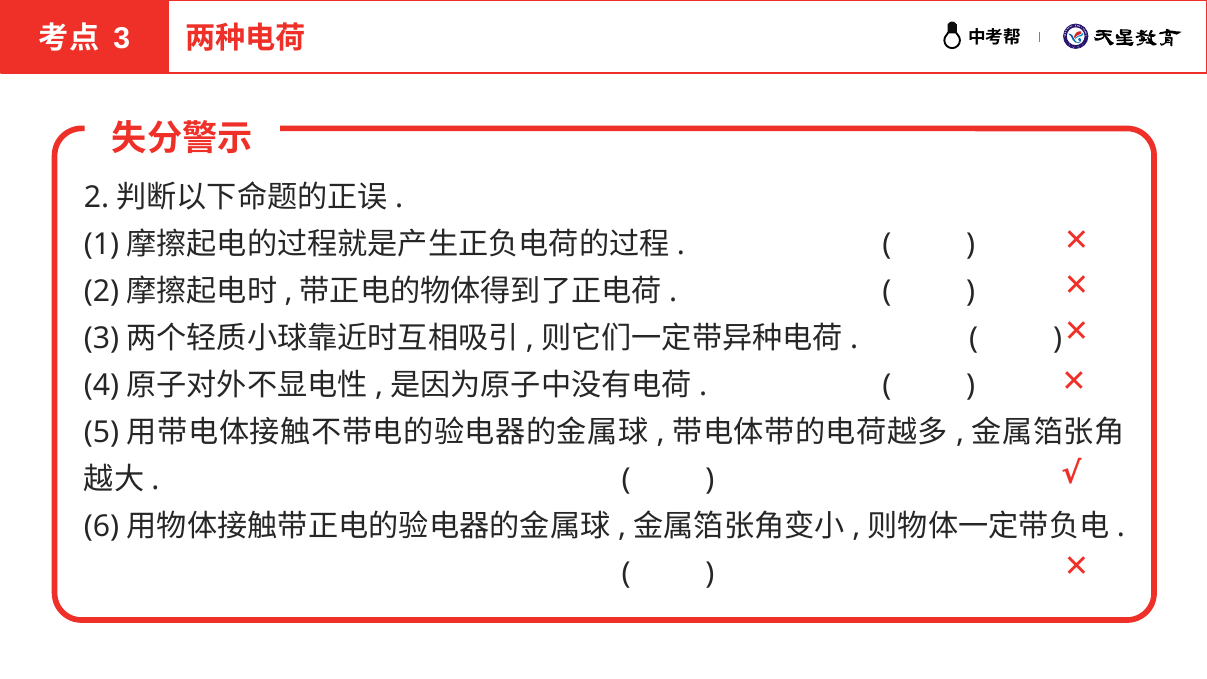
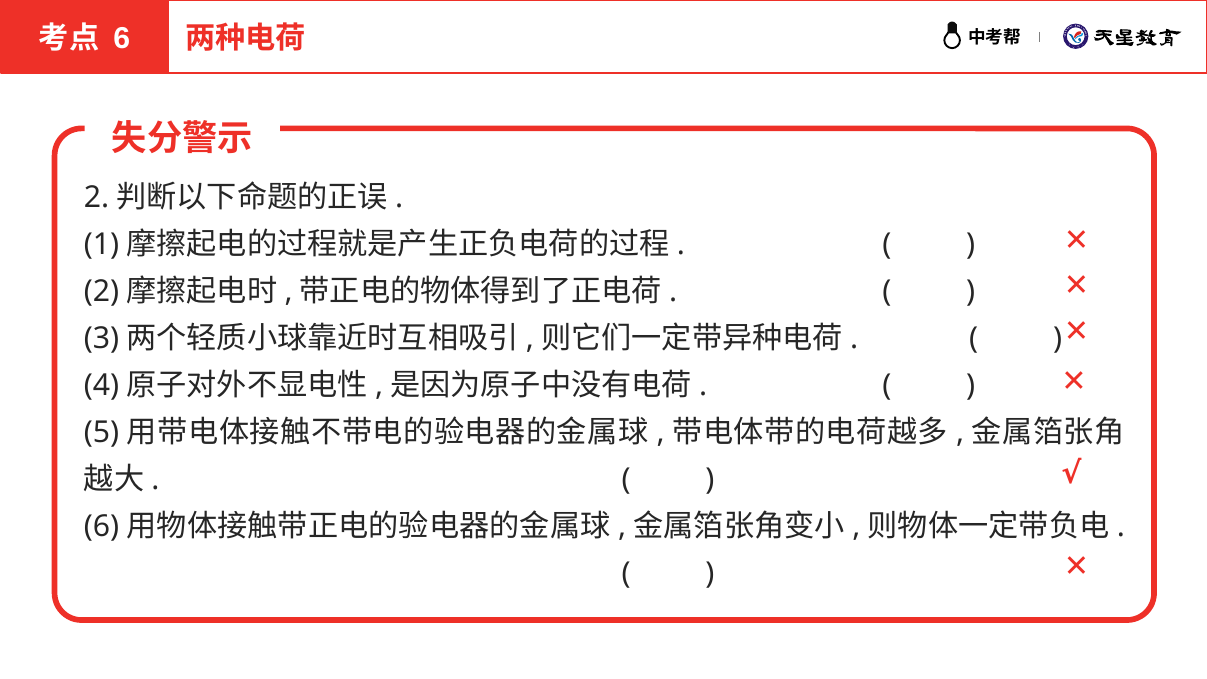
3 at (122, 39): 3 -> 6
